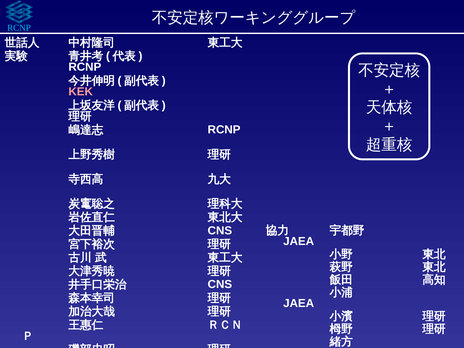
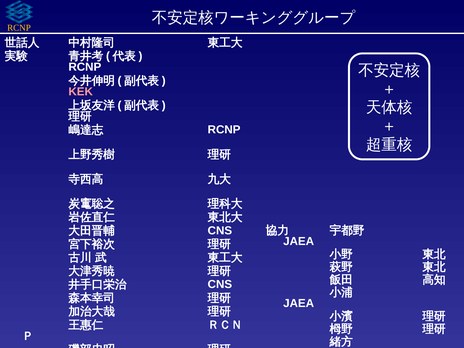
RCNP at (19, 28) colour: light blue -> yellow
